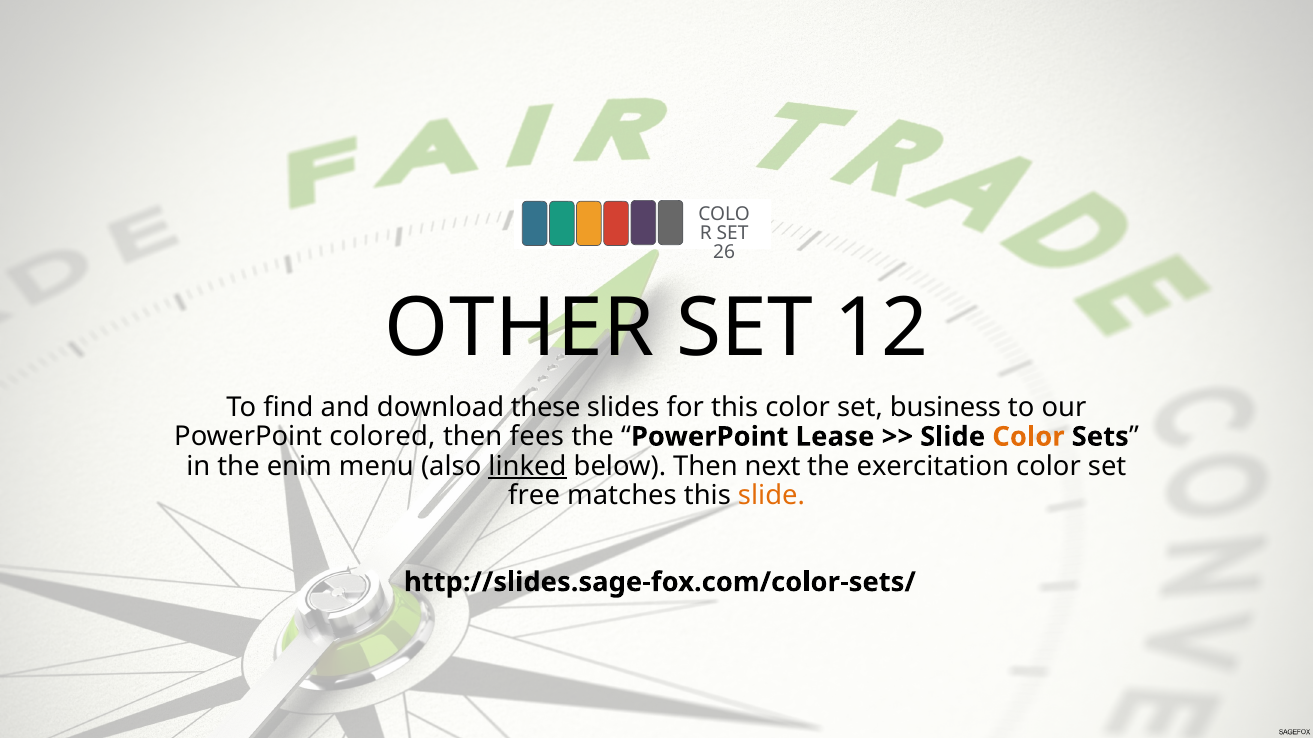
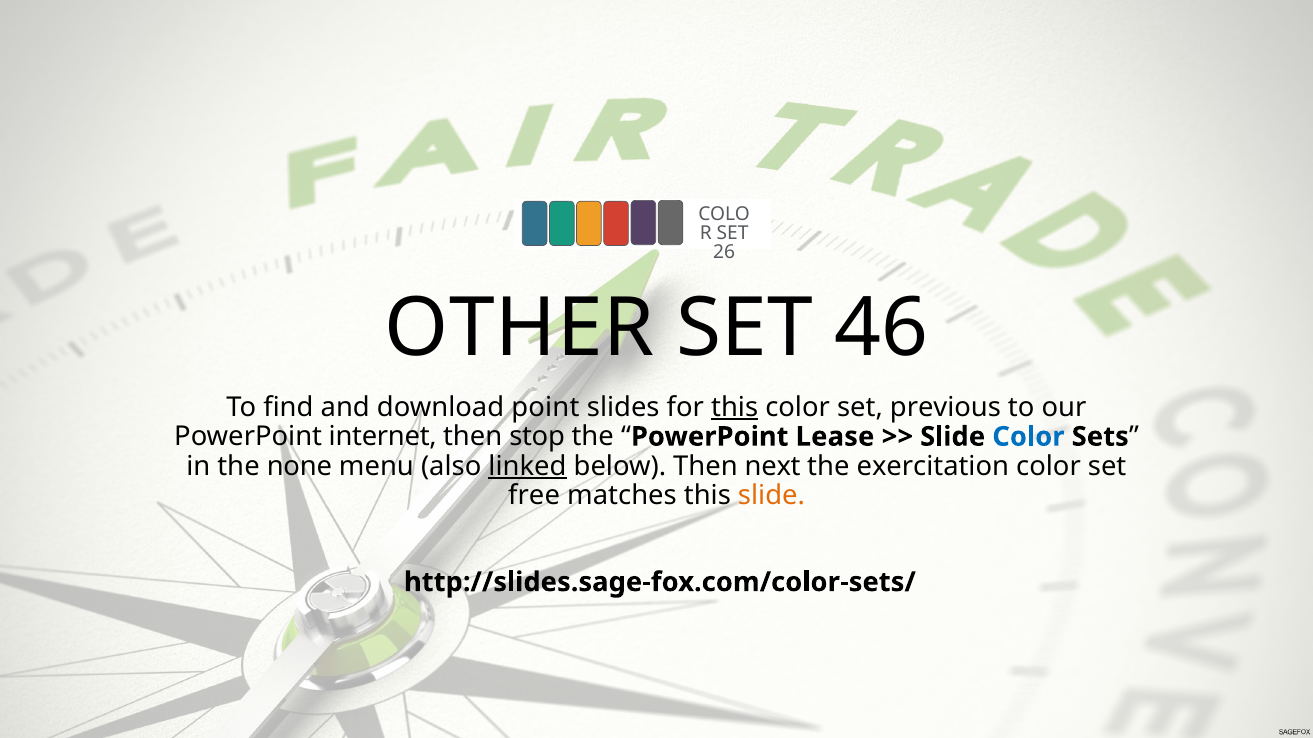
12: 12 -> 46
these: these -> point
this at (735, 407) underline: none -> present
business: business -> previous
colored: colored -> internet
fees: fees -> stop
Color at (1028, 437) colour: orange -> blue
enim: enim -> none
